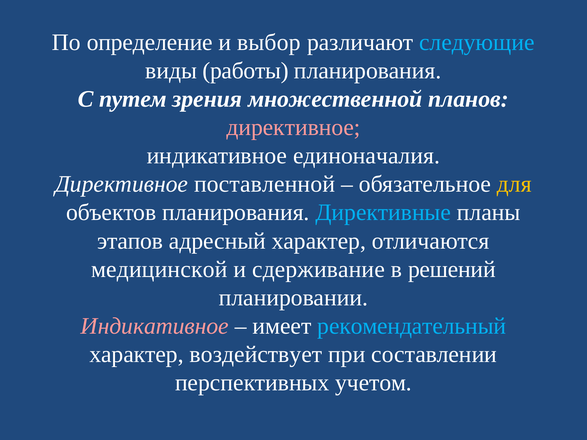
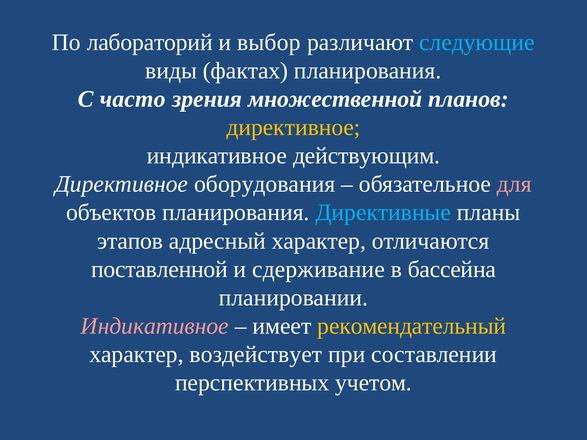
определение: определение -> лабораторий
работы: работы -> фактах
путем: путем -> часто
директивное at (293, 128) colour: pink -> yellow
единоначалия: единоначалия -> действующим
поставленной: поставленной -> оборудования
для colour: yellow -> pink
медицинской: медицинской -> поставленной
решений: решений -> бассейна
рекомендательный colour: light blue -> yellow
